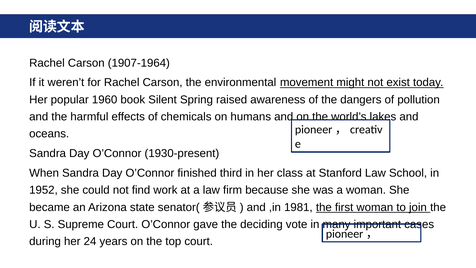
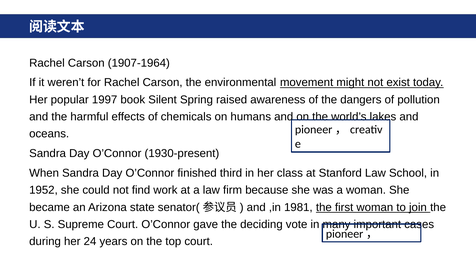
1960: 1960 -> 1997
